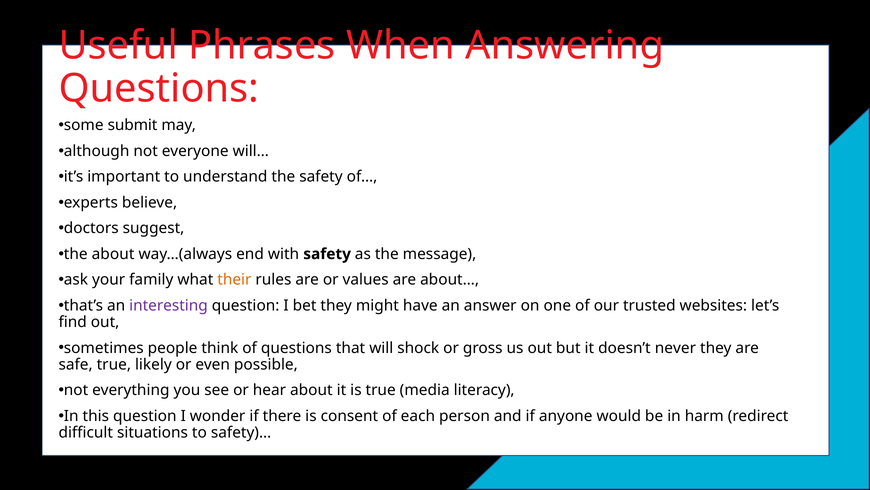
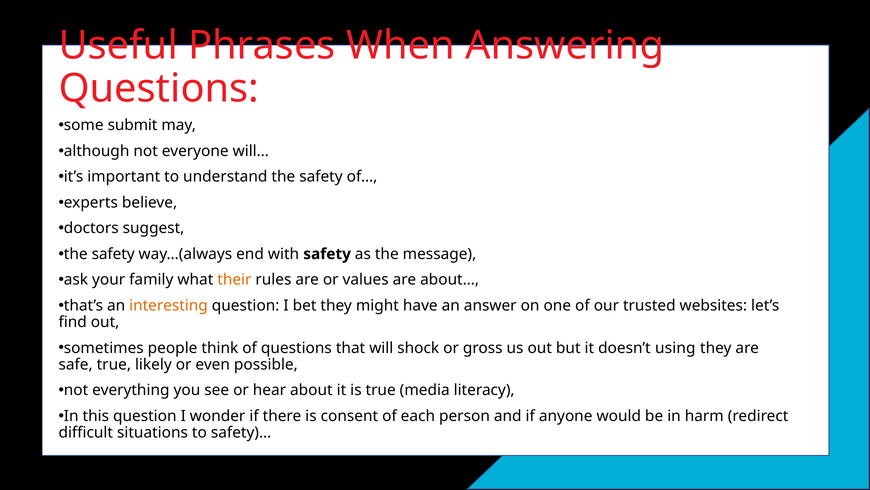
about at (113, 254): about -> safety
interesting colour: purple -> orange
never: never -> using
